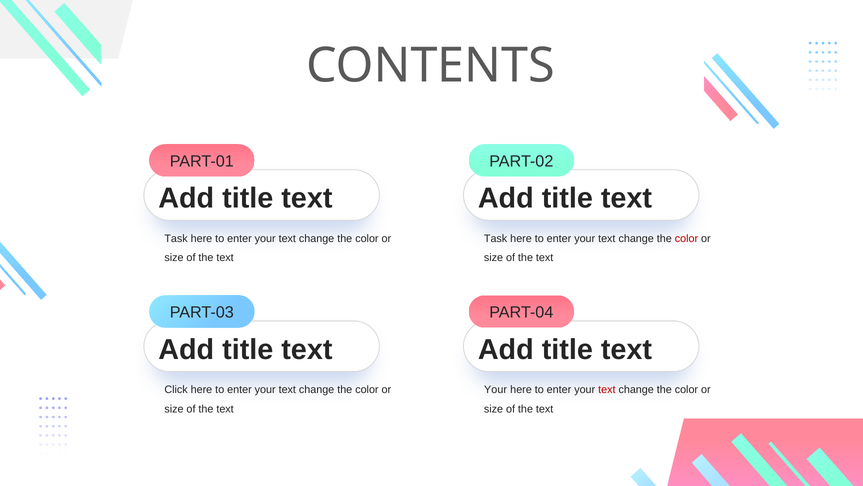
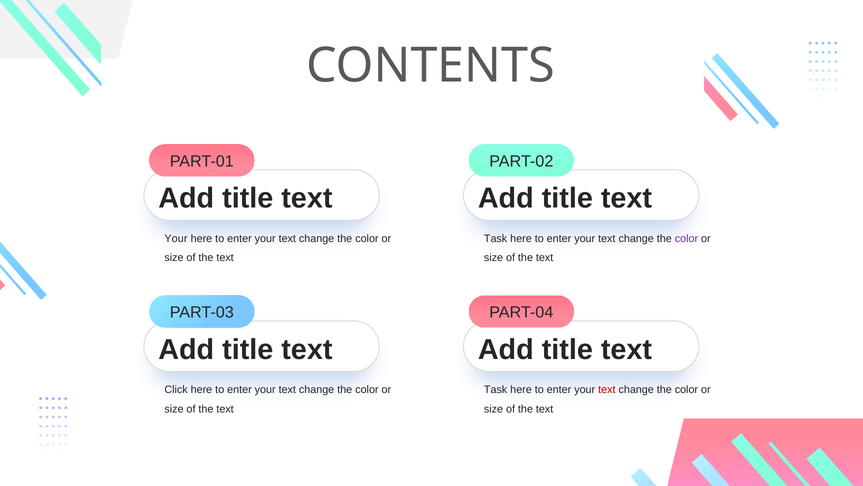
Task at (176, 238): Task -> Your
color at (686, 238) colour: red -> purple
Your at (496, 389): Your -> Task
